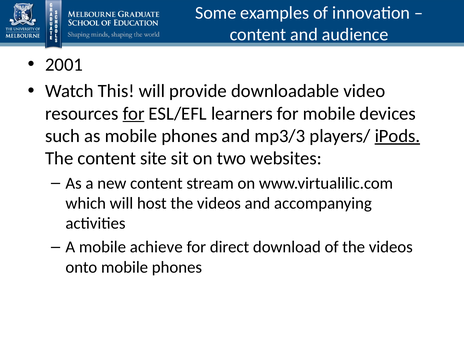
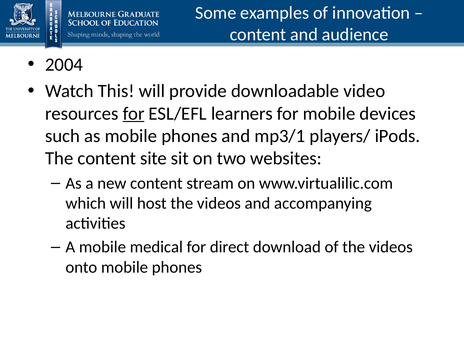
2001: 2001 -> 2004
mp3/3: mp3/3 -> mp3/1
iPods underline: present -> none
achieve: achieve -> medical
